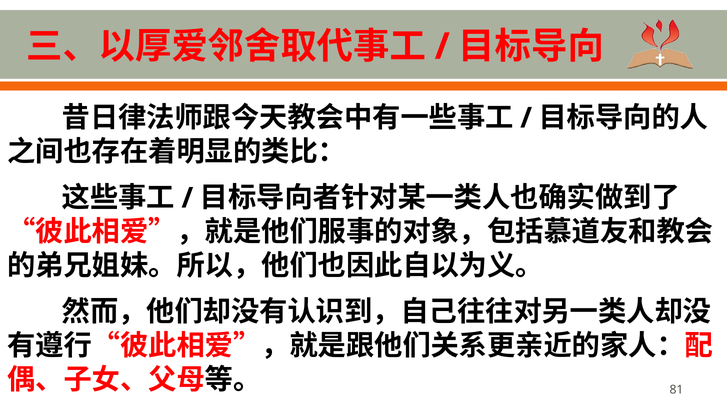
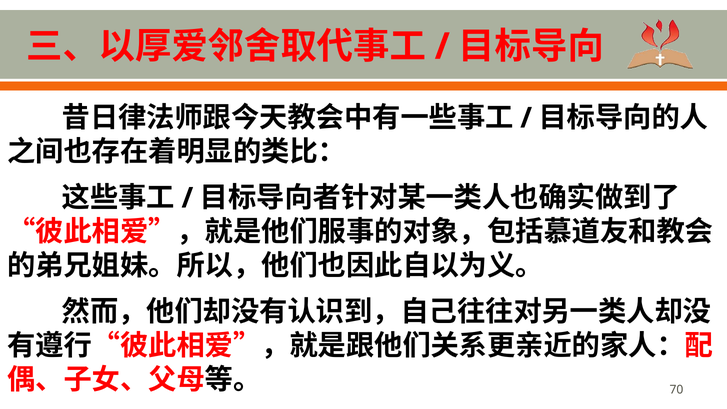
81: 81 -> 70
